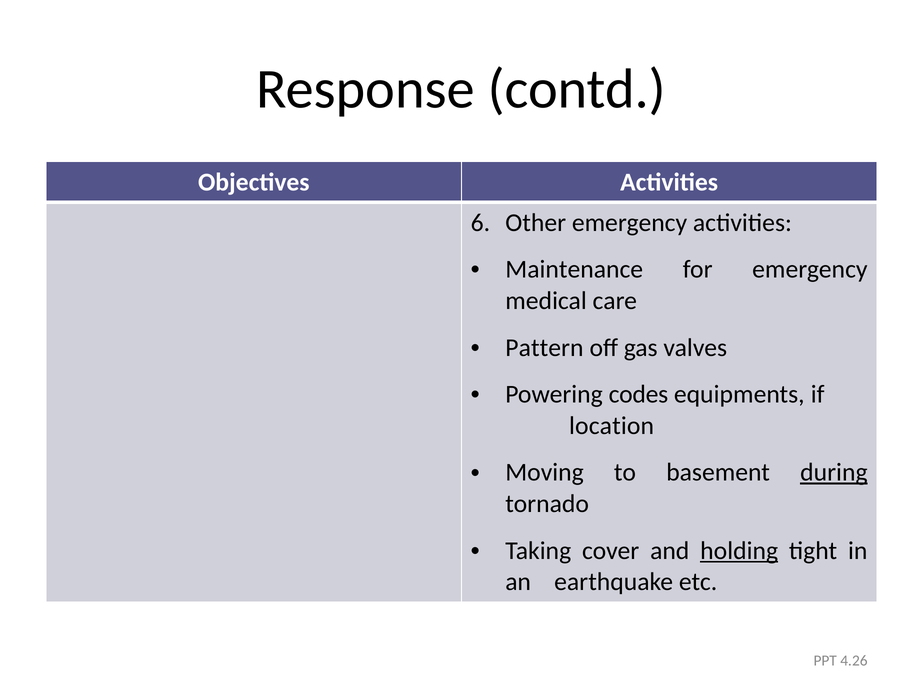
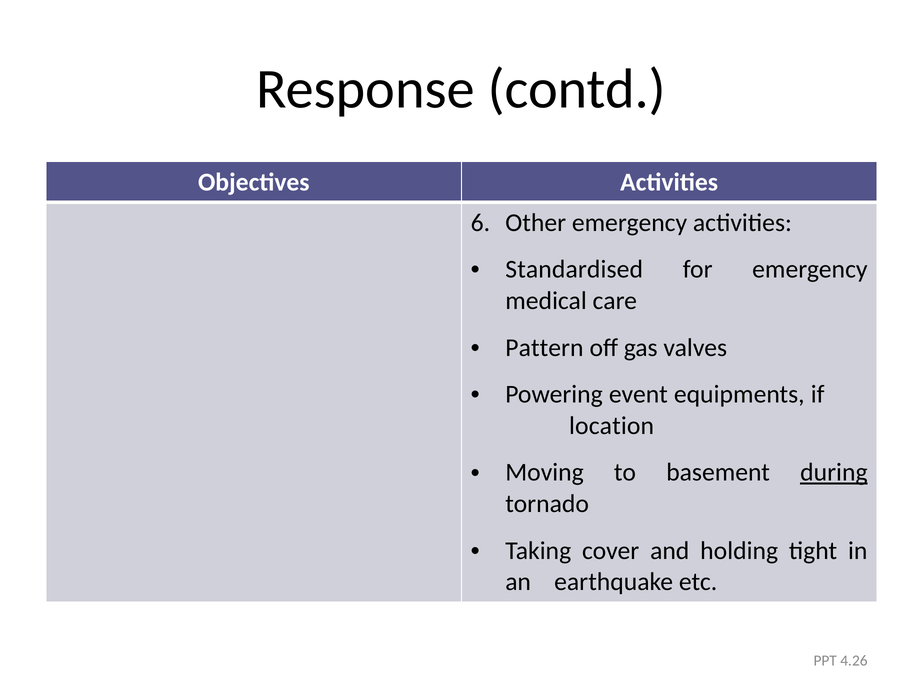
Maintenance: Maintenance -> Standardised
codes: codes -> event
holding underline: present -> none
